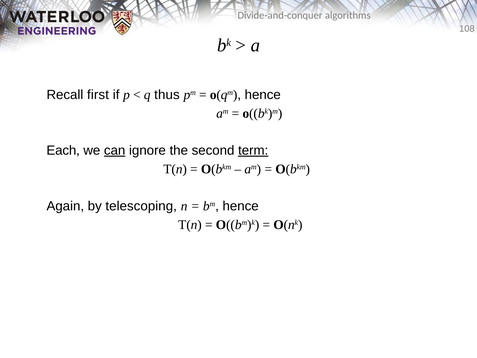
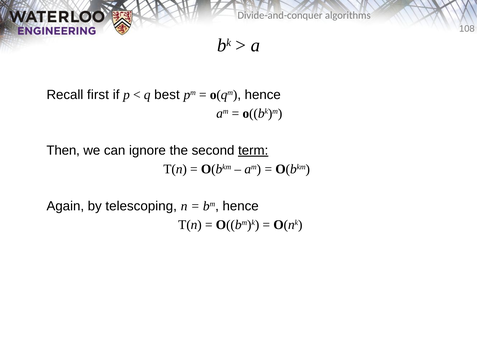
thus: thus -> best
Each: Each -> Then
can underline: present -> none
